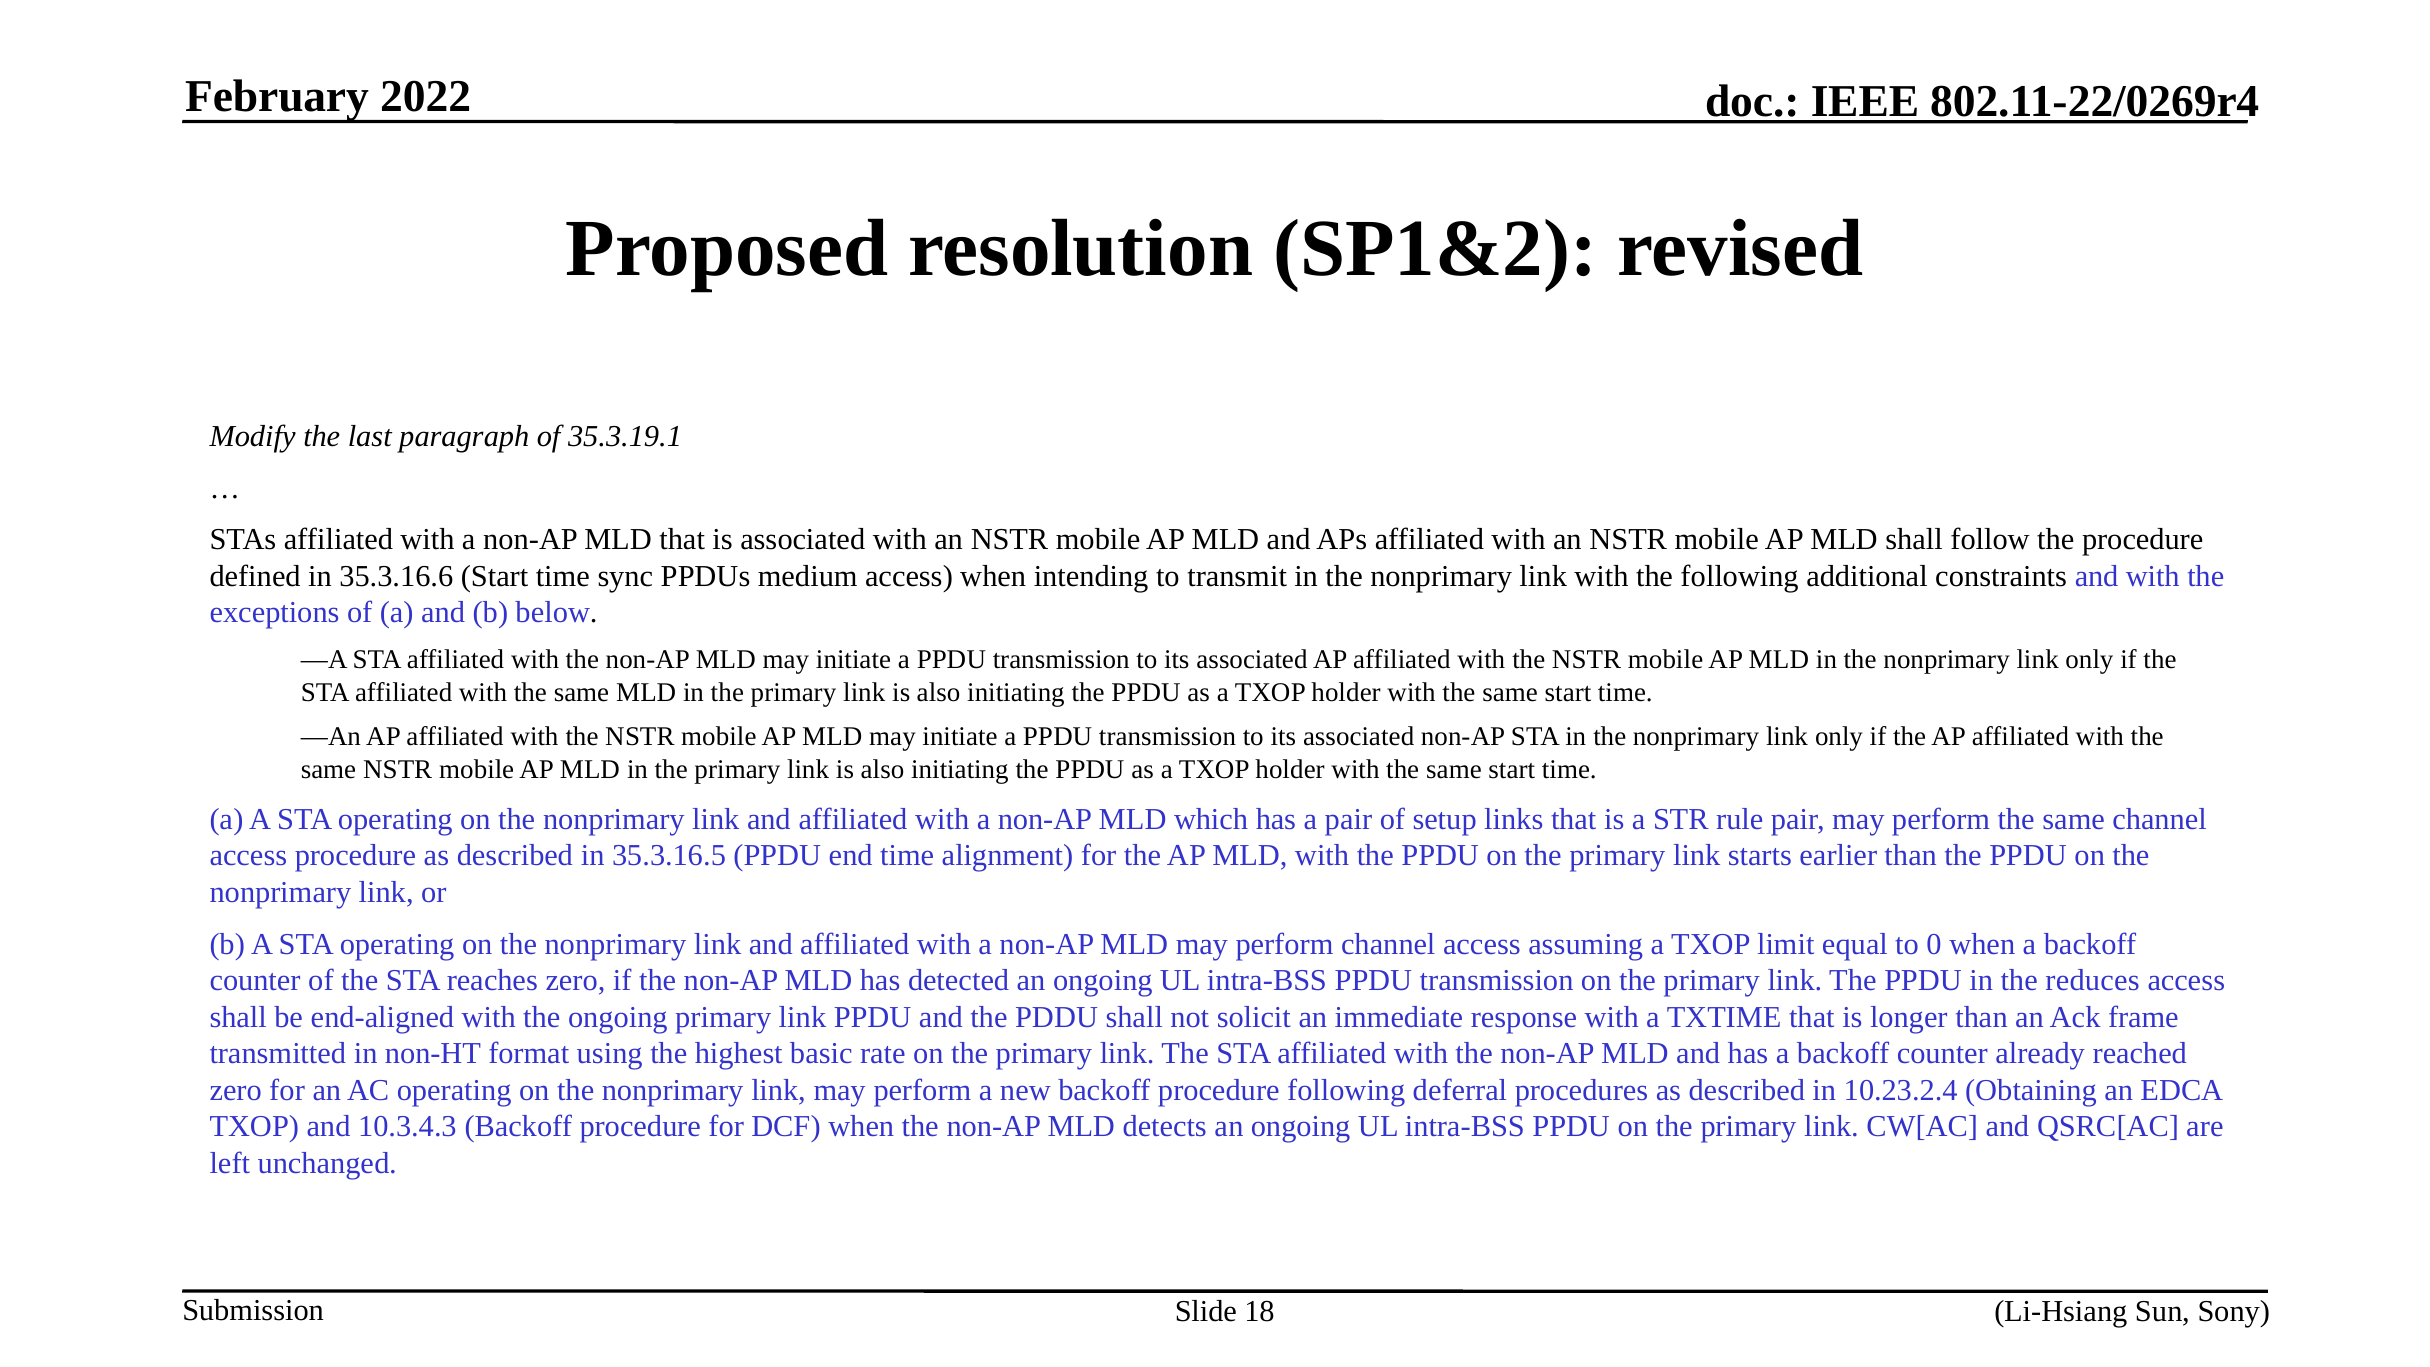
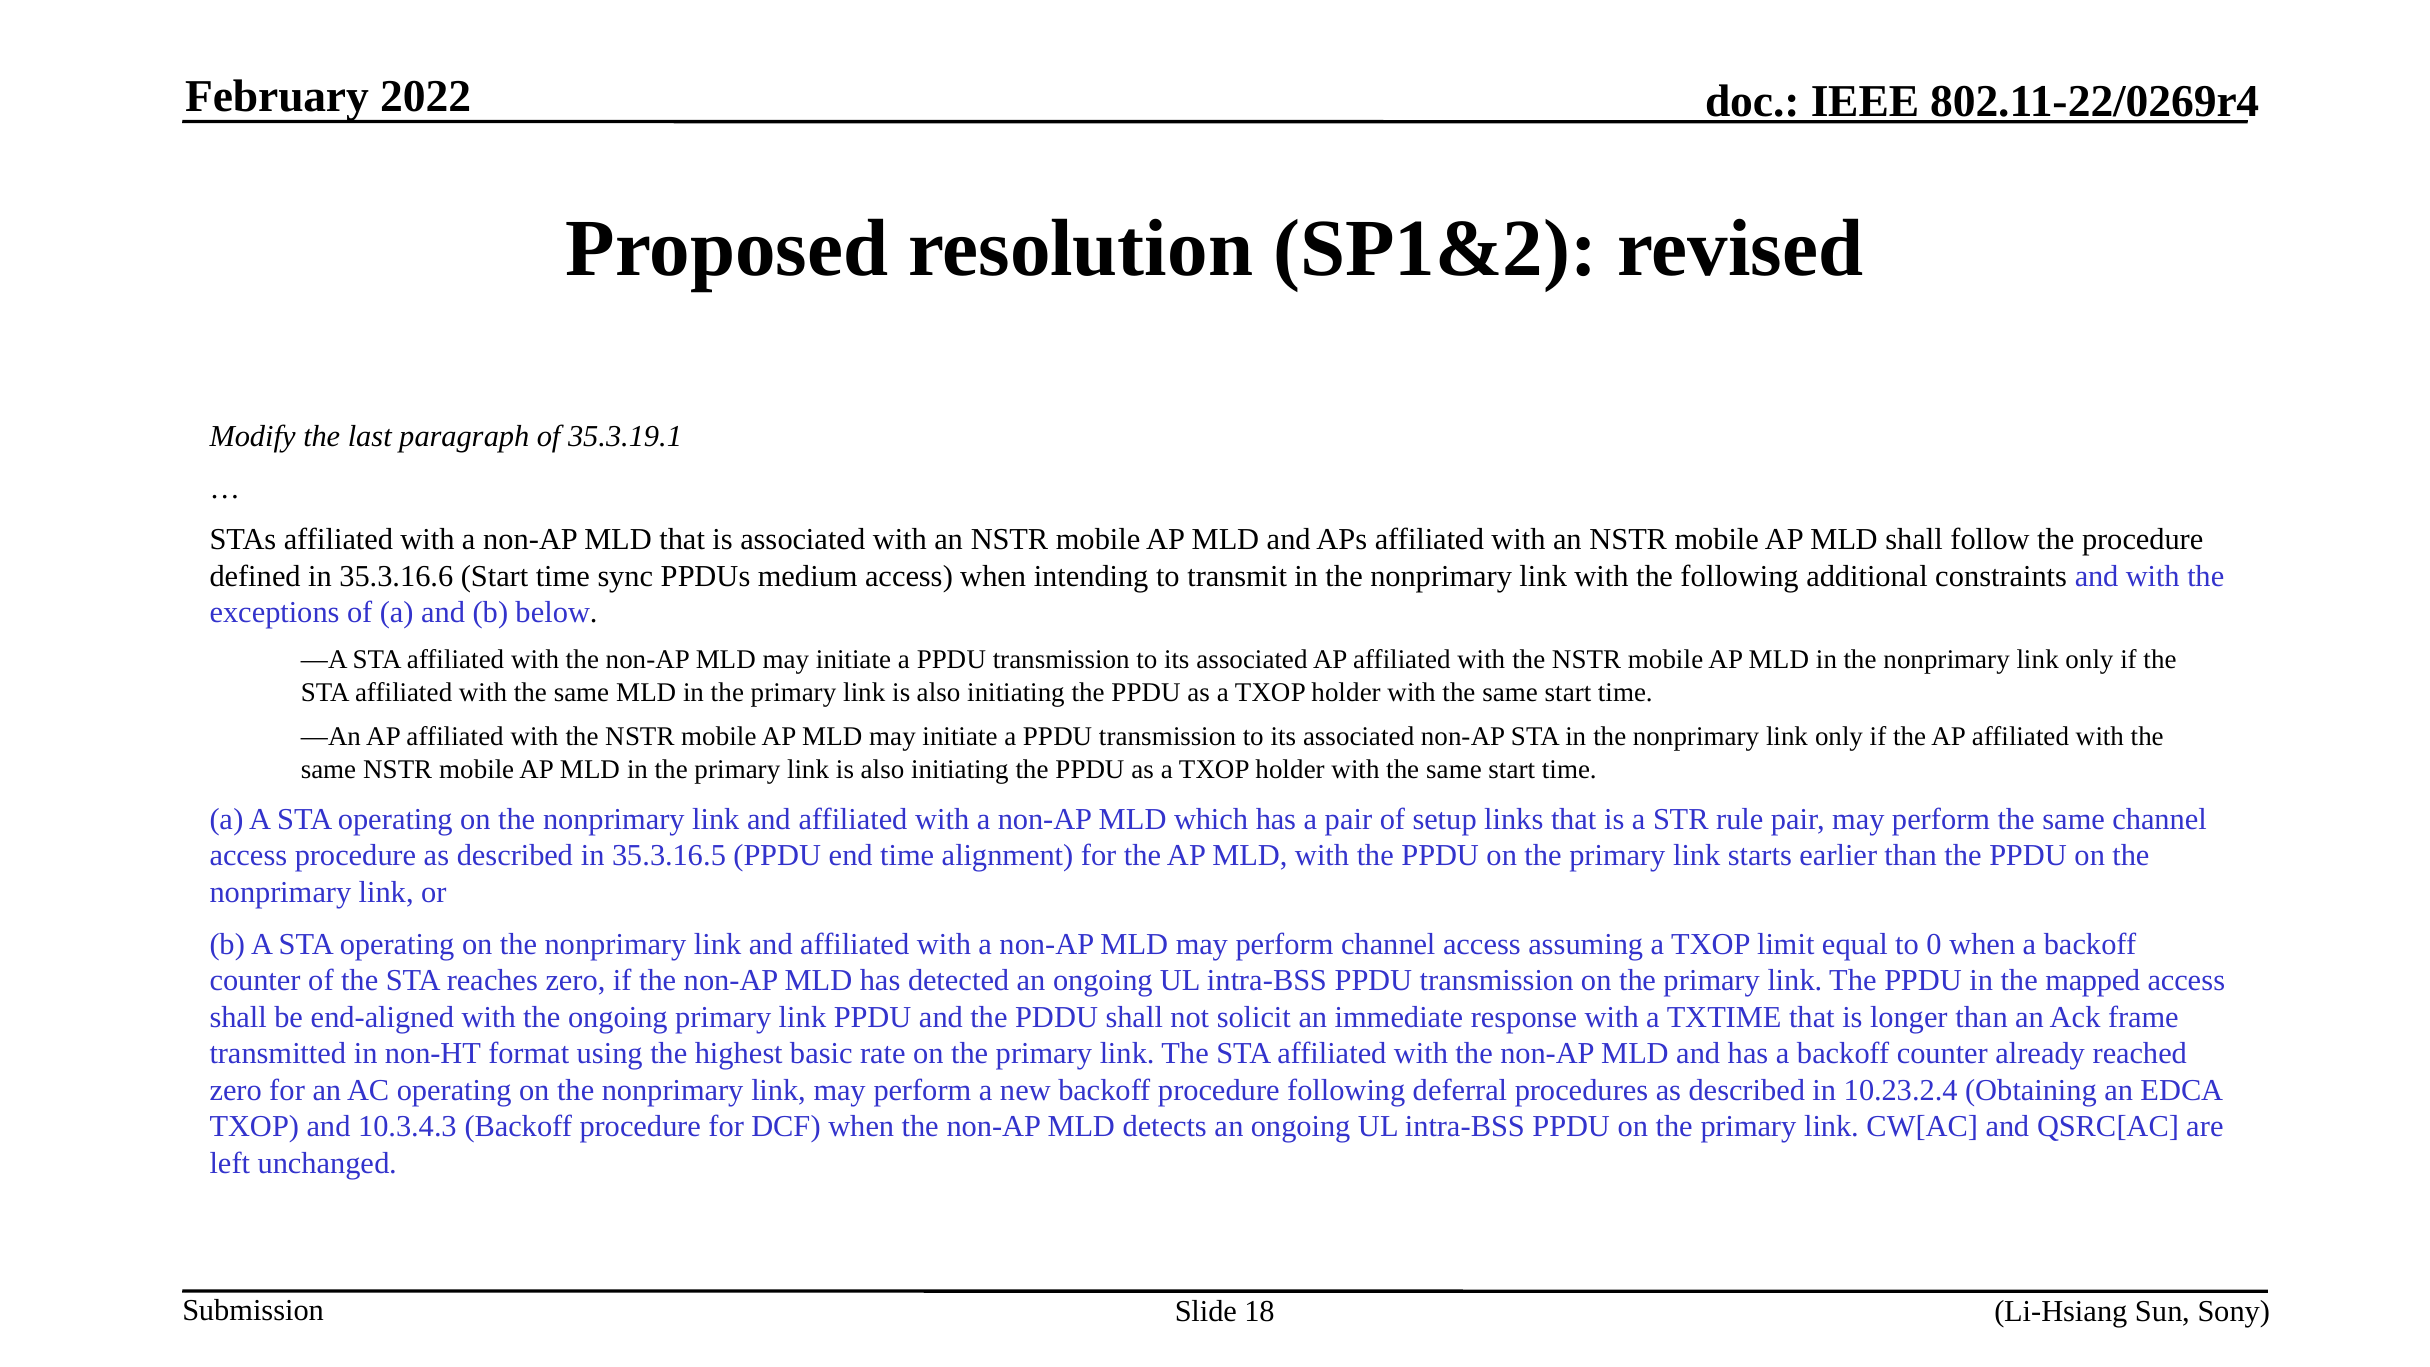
reduces: reduces -> mapped
